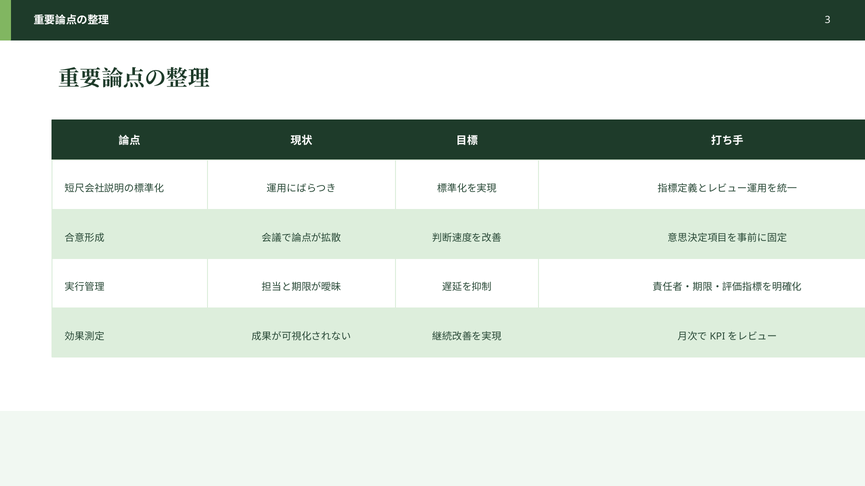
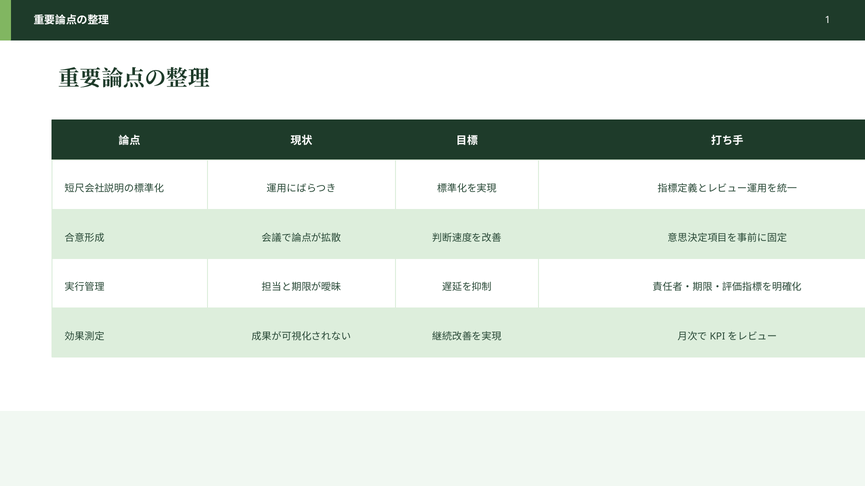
3: 3 -> 1
